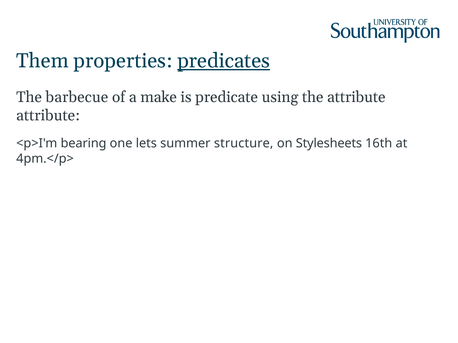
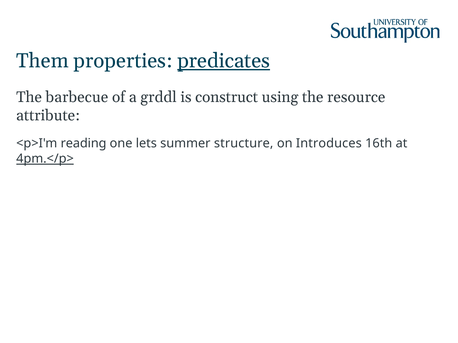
make: make -> grddl
predicate: predicate -> construct
the attribute: attribute -> resource
bearing: bearing -> reading
Stylesheets: Stylesheets -> Introduces
4pm.</p> underline: none -> present
